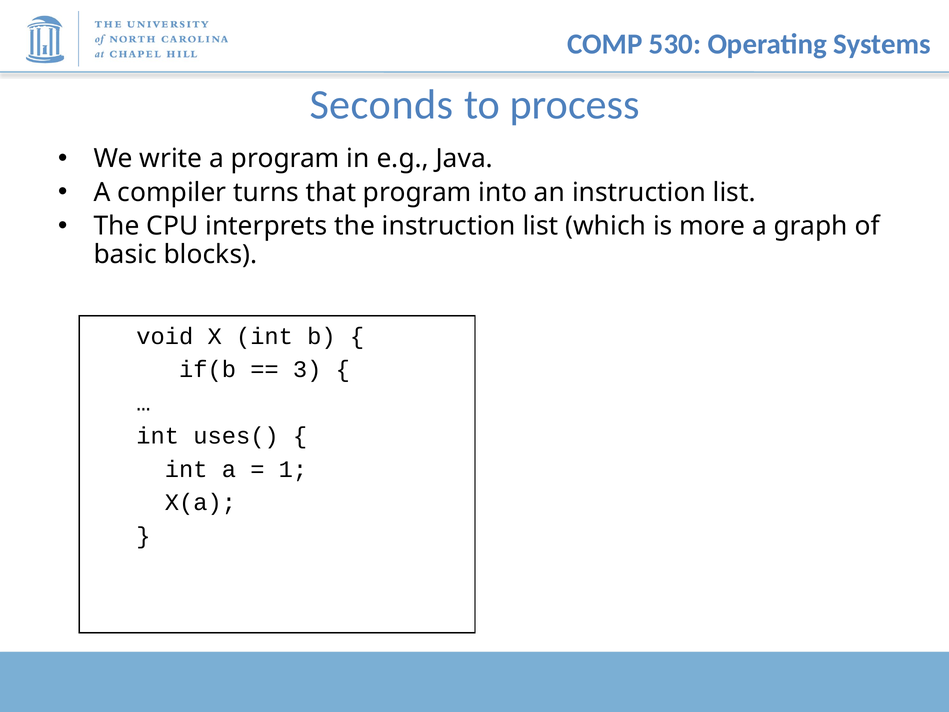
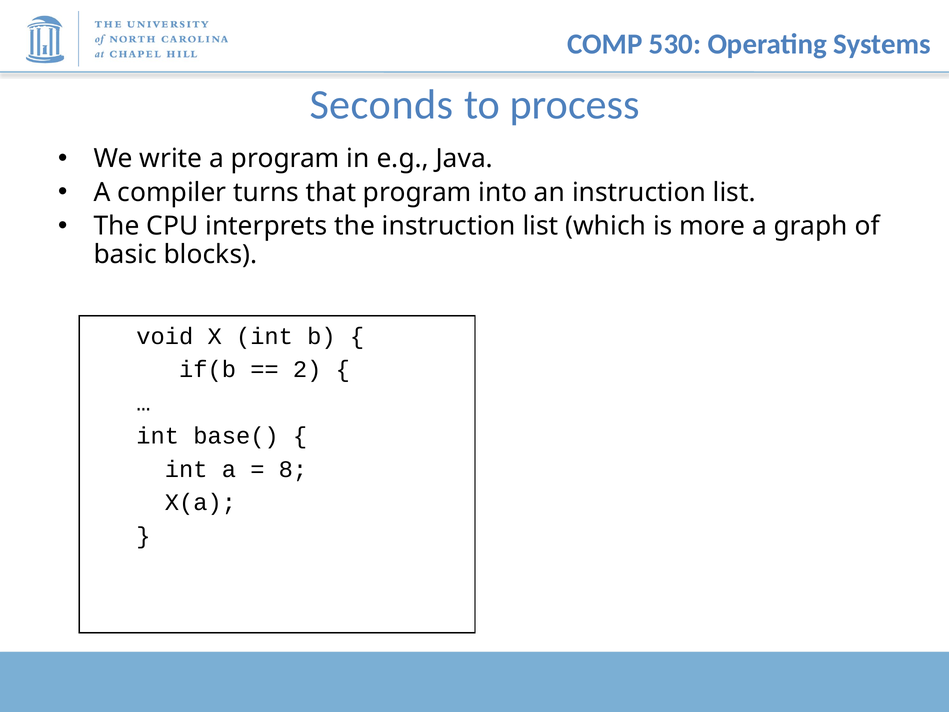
3: 3 -> 2
uses(: uses( -> base(
1: 1 -> 8
